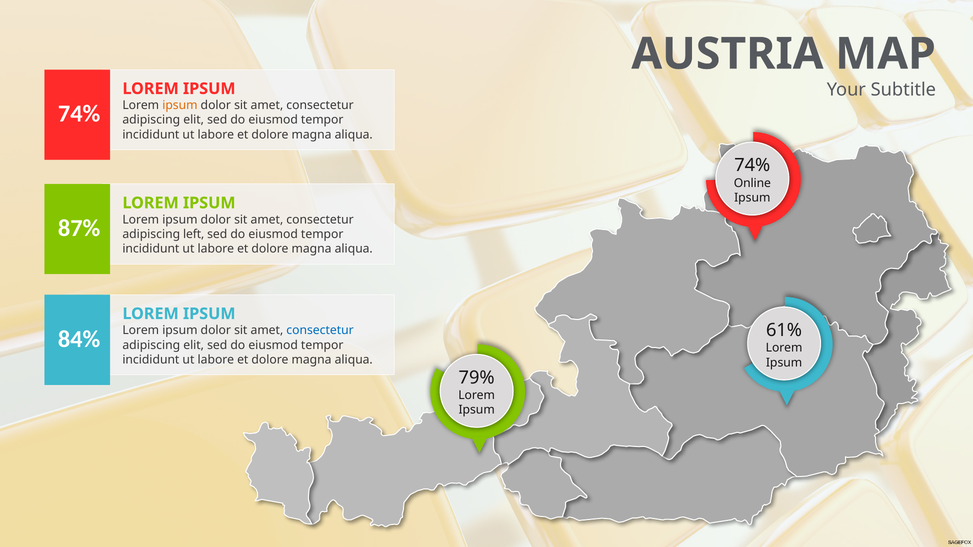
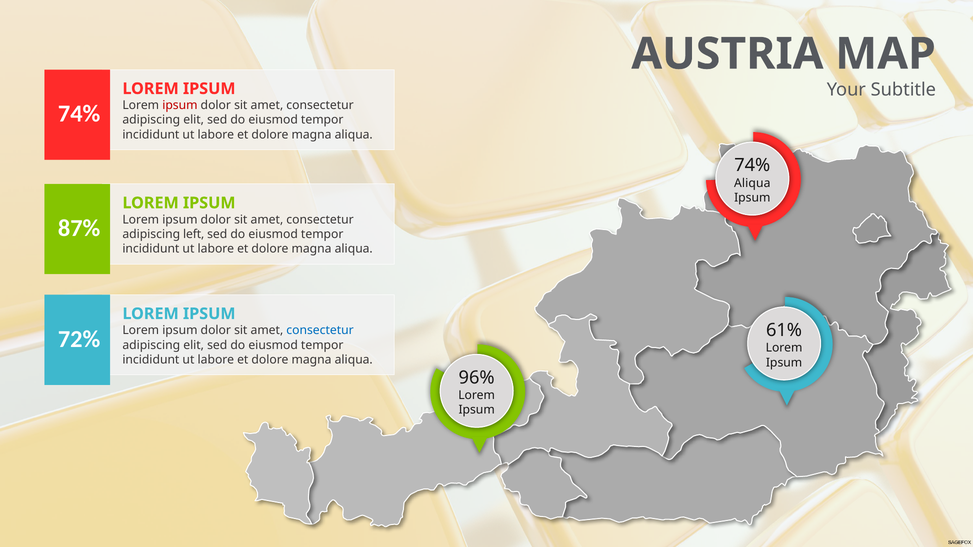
ipsum at (180, 105) colour: orange -> red
Online at (752, 183): Online -> Aliqua
84%: 84% -> 72%
79%: 79% -> 96%
